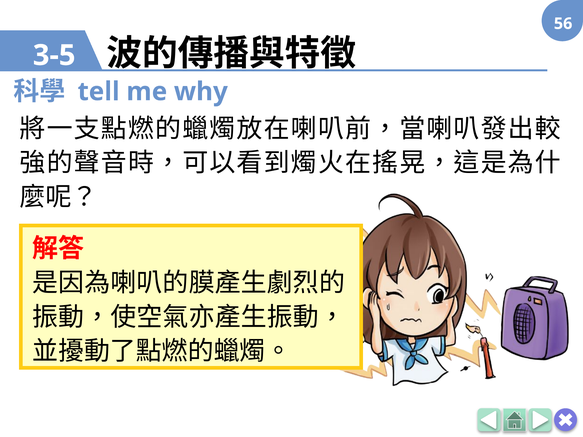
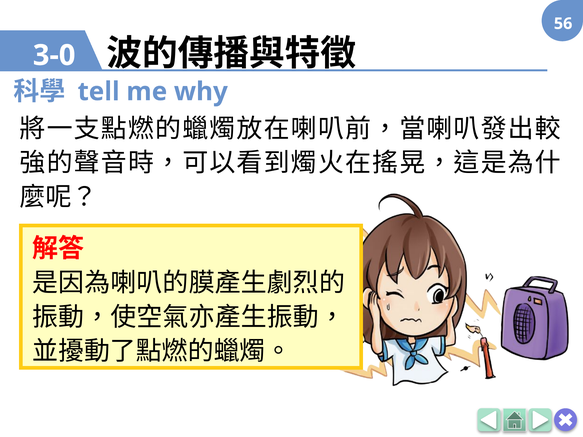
3-5: 3-5 -> 3-0
